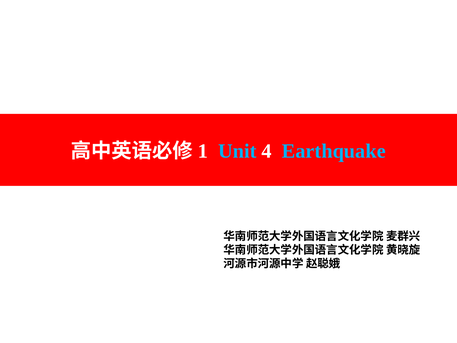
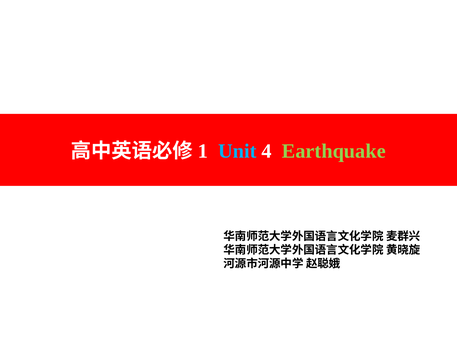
Earthquake colour: light blue -> light green
